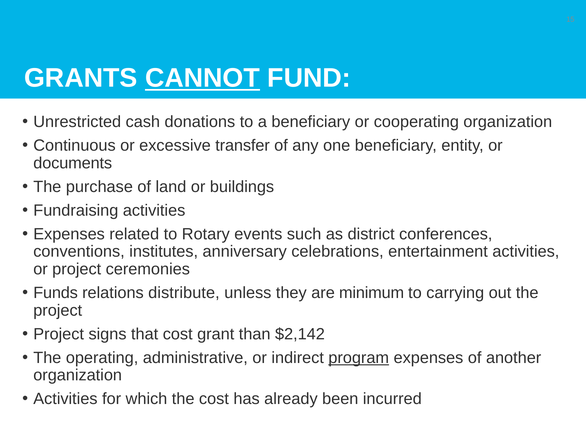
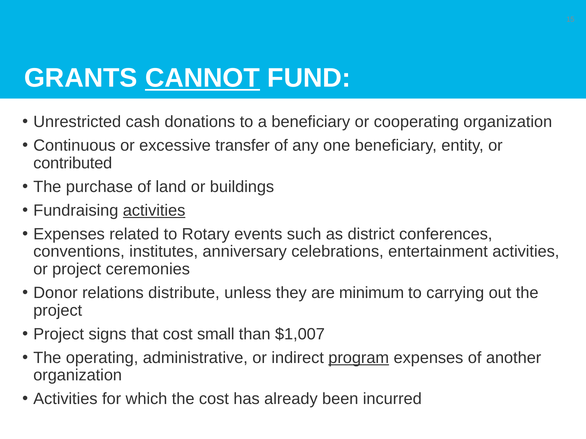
documents: documents -> contributed
activities at (154, 211) underline: none -> present
Funds: Funds -> Donor
grant: grant -> small
$2,142: $2,142 -> $1,007
